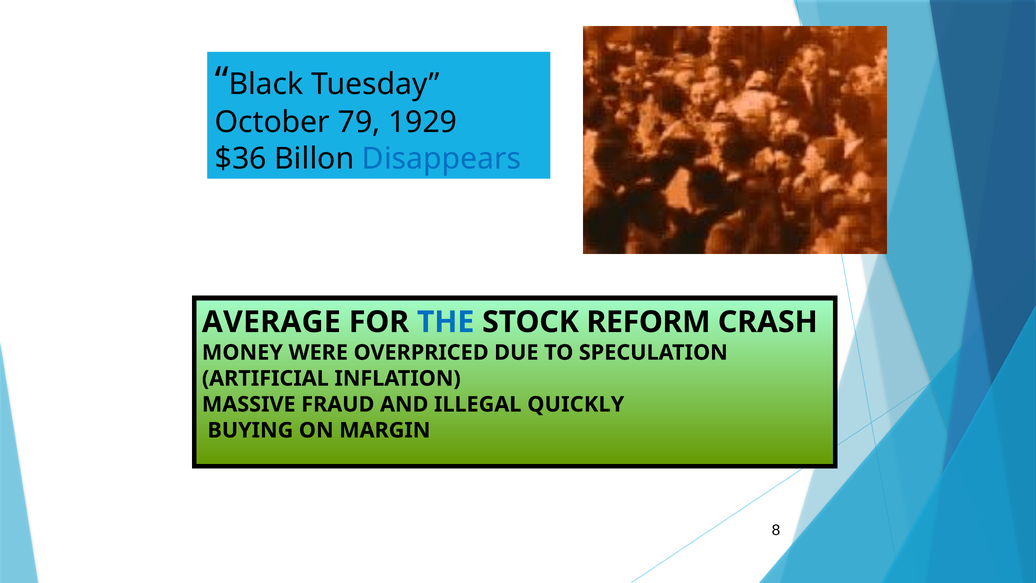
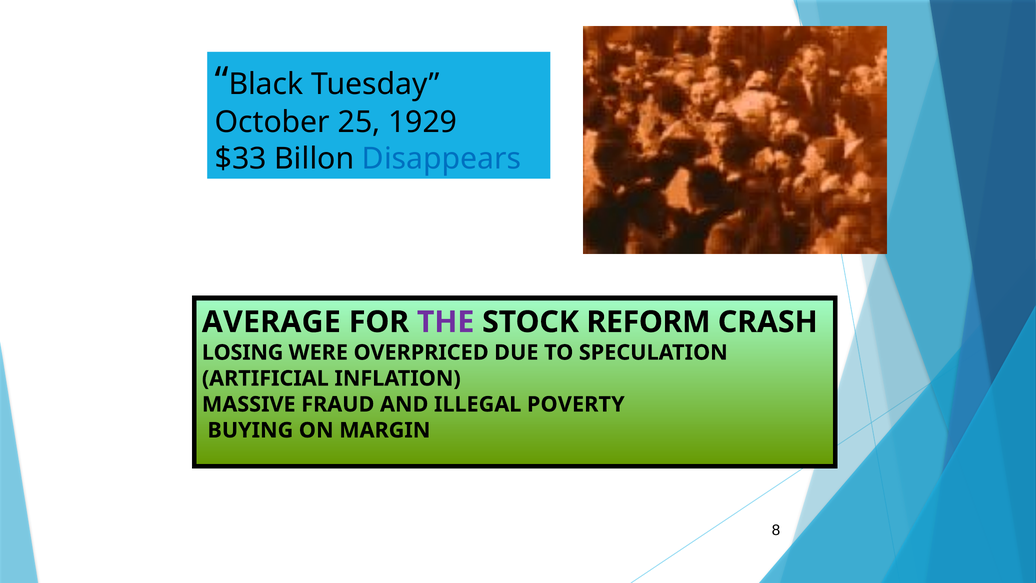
79: 79 -> 25
$36: $36 -> $33
THE colour: blue -> purple
MONEY: MONEY -> LOSING
QUICKLY: QUICKLY -> POVERTY
